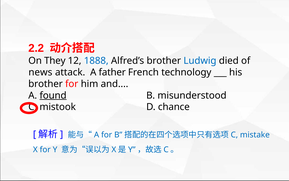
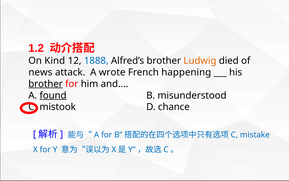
2.2: 2.2 -> 1.2
They: They -> Kind
Ludwig colour: blue -> orange
father: father -> wrote
technology: technology -> happening
brother at (46, 84) underline: none -> present
